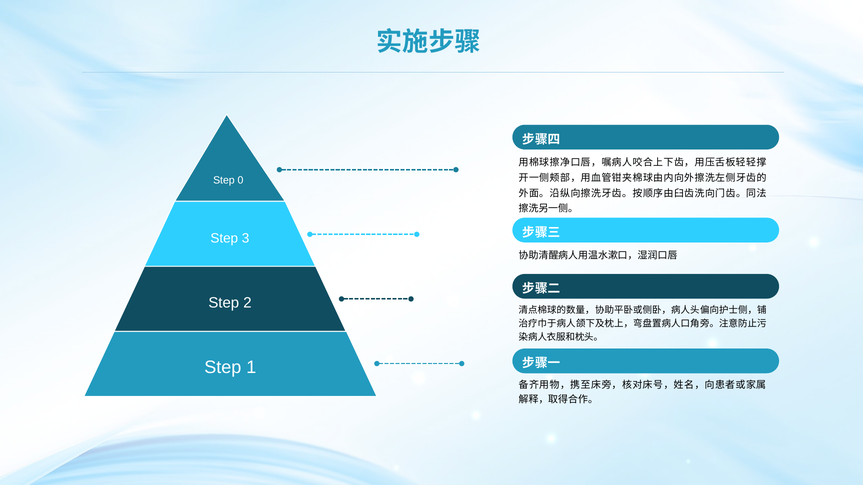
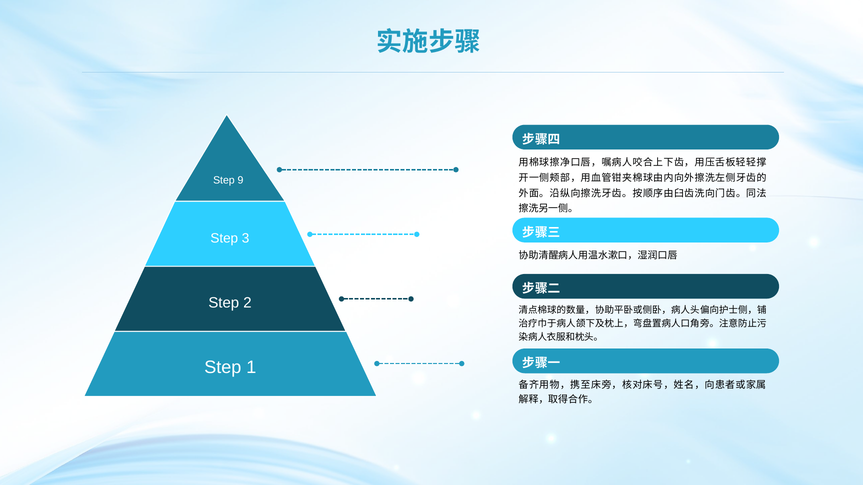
0: 0 -> 9
